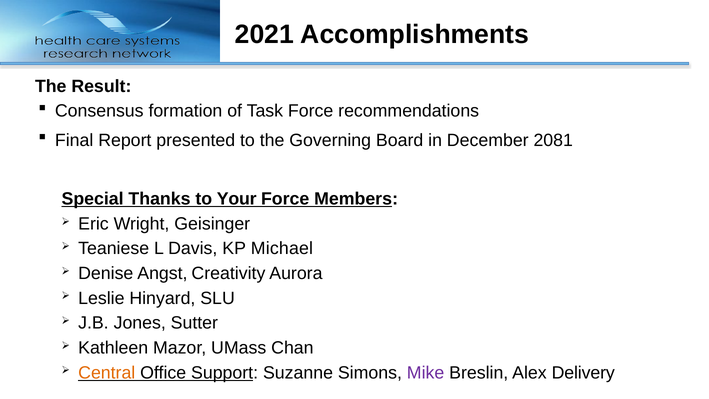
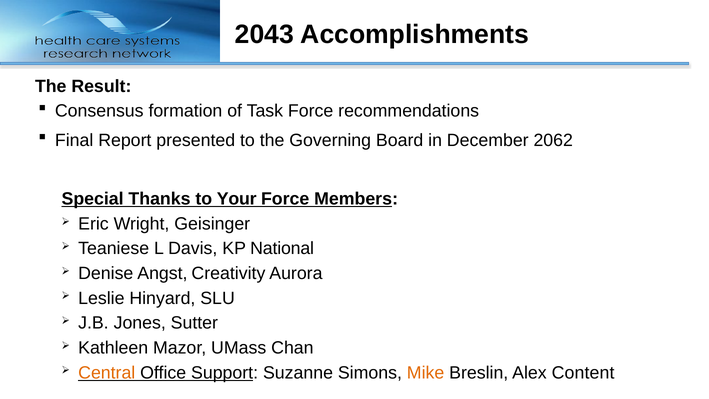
2021: 2021 -> 2043
2081: 2081 -> 2062
Michael: Michael -> National
Mike colour: purple -> orange
Delivery: Delivery -> Content
